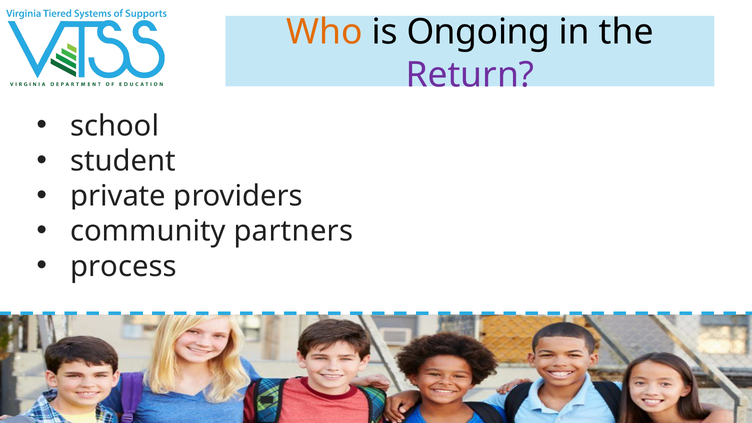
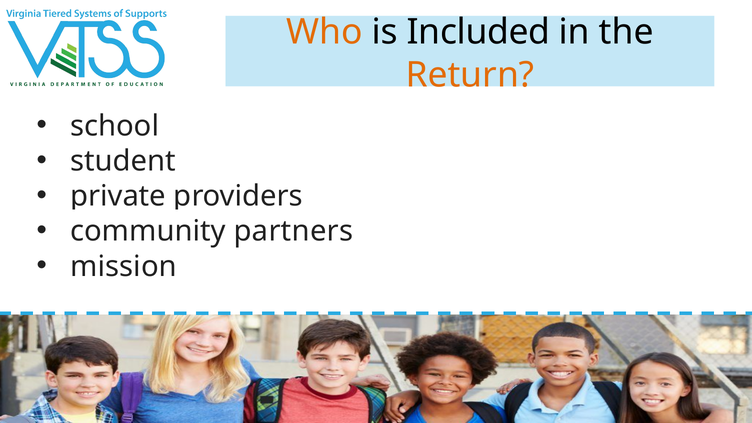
Ongoing: Ongoing -> Included
Return colour: purple -> orange
process: process -> mission
